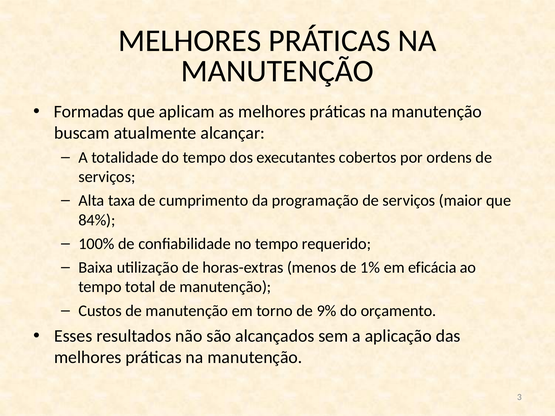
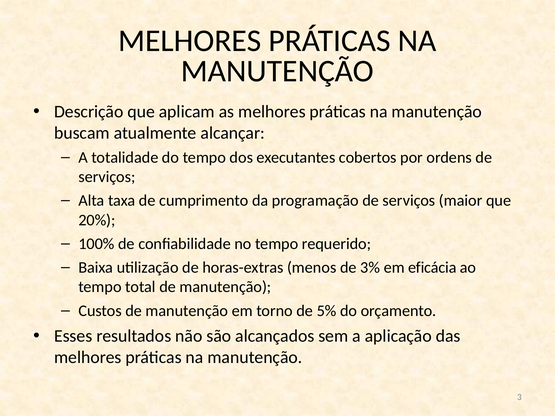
Formadas: Formadas -> Descrição
84%: 84% -> 20%
1%: 1% -> 3%
9%: 9% -> 5%
